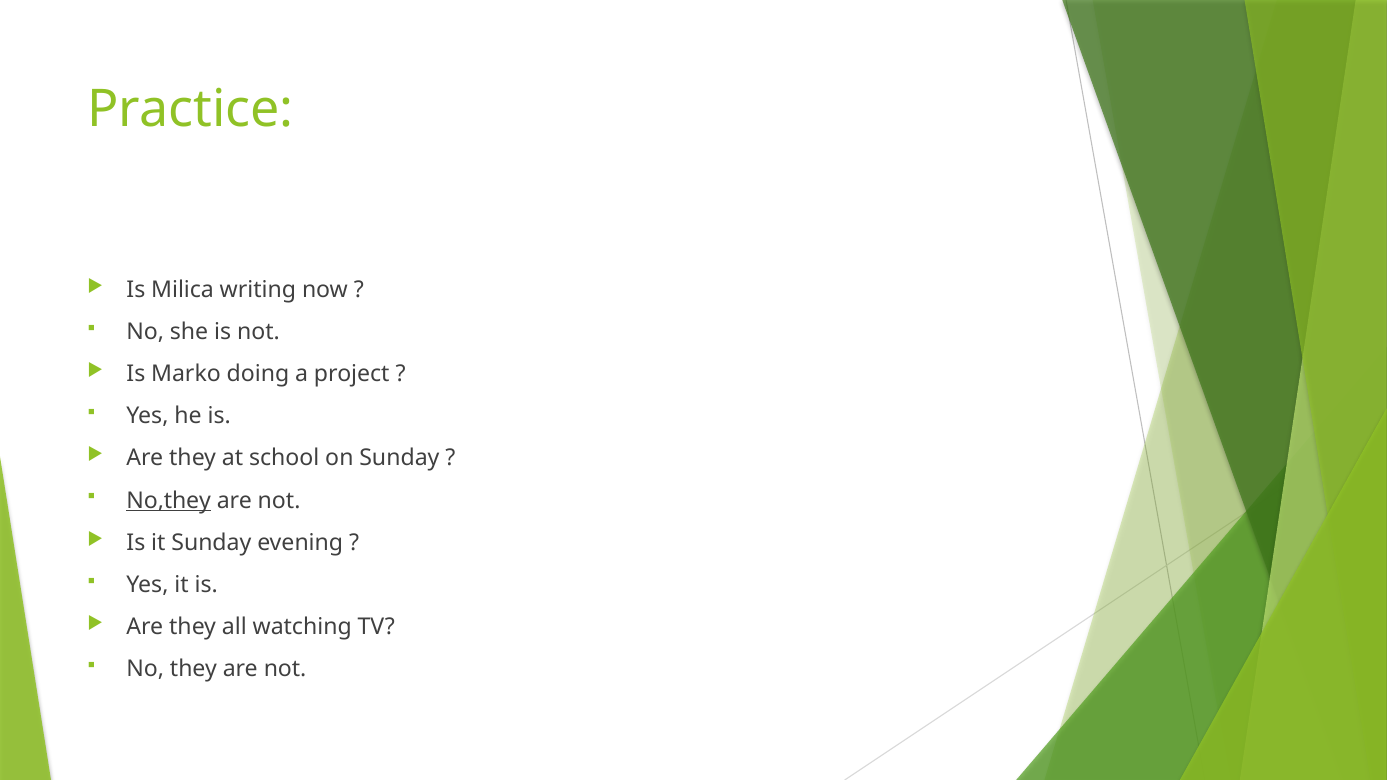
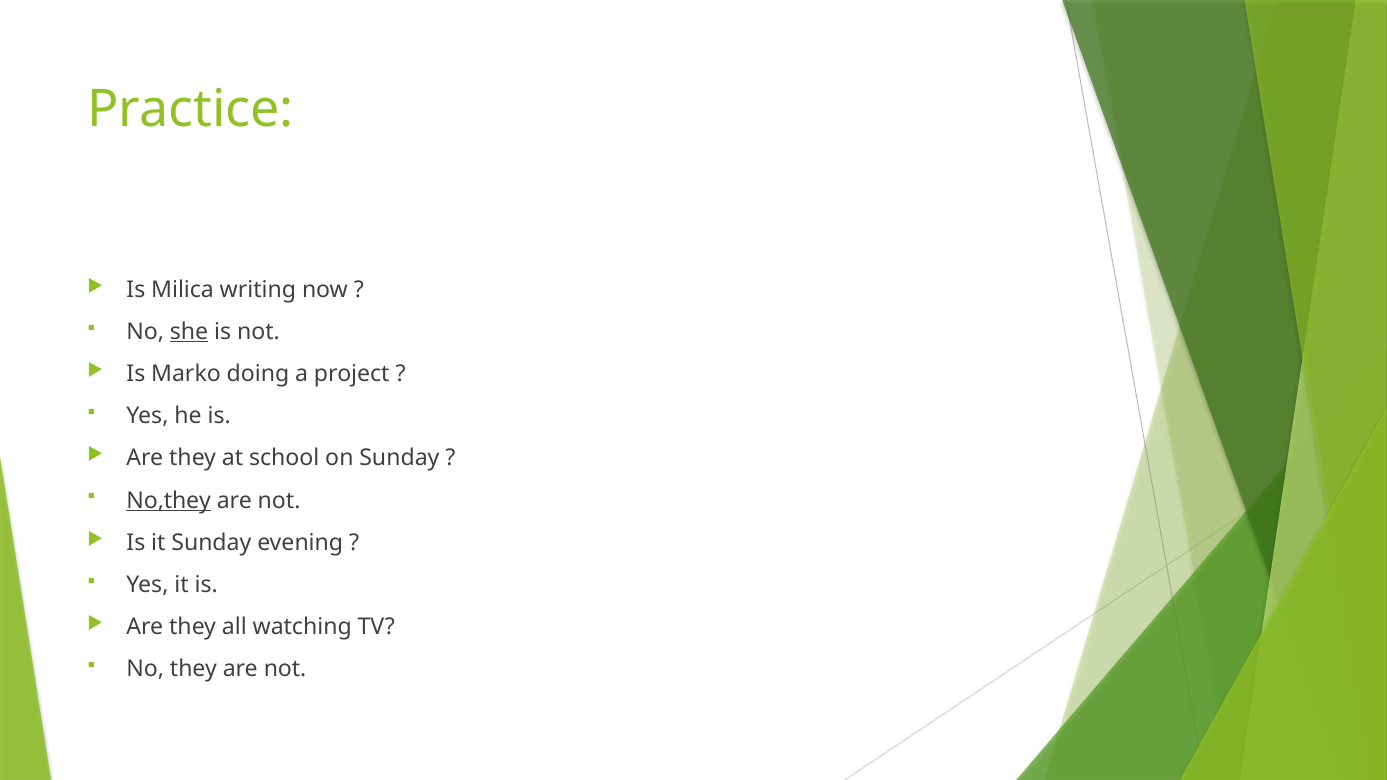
she underline: none -> present
